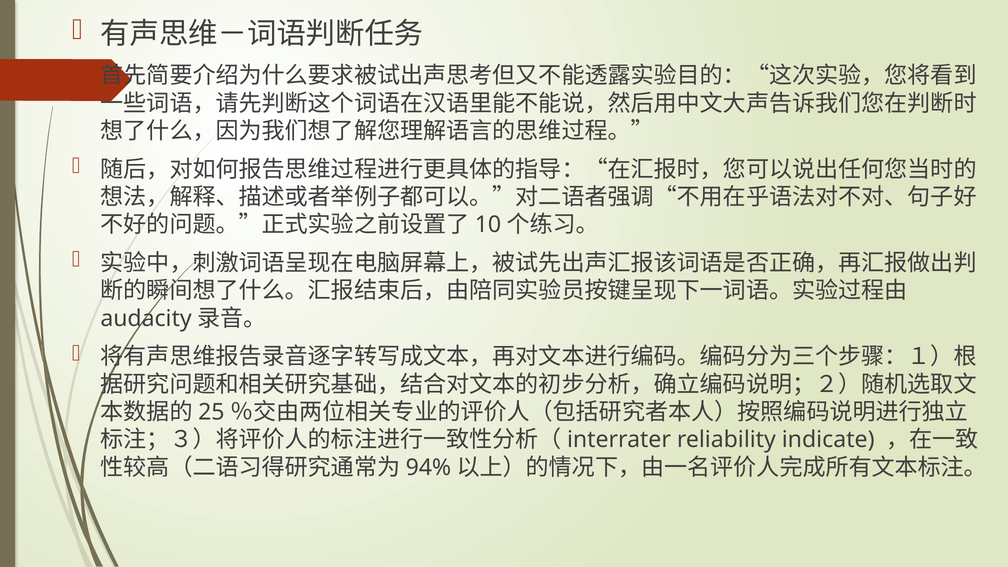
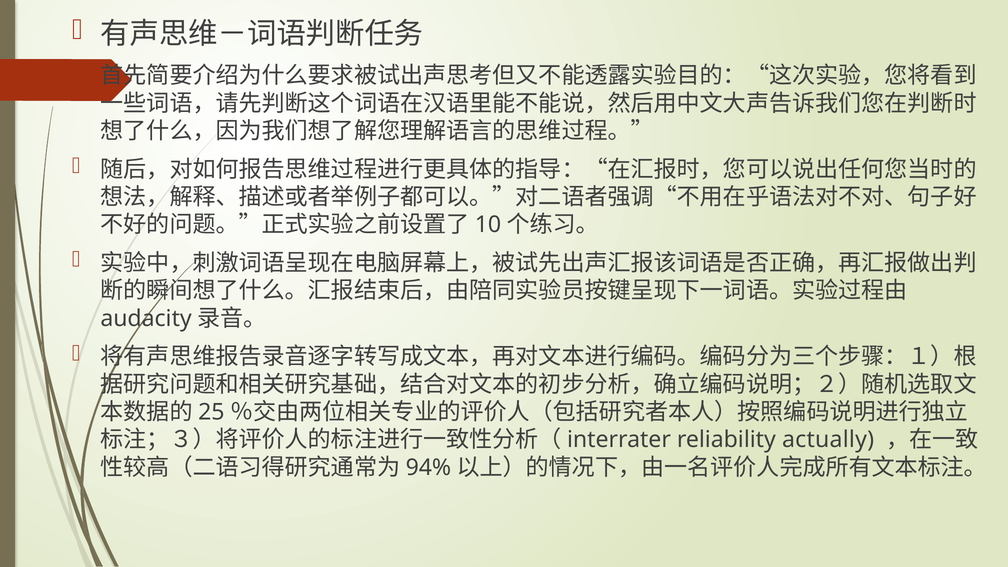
indicate: indicate -> actually
